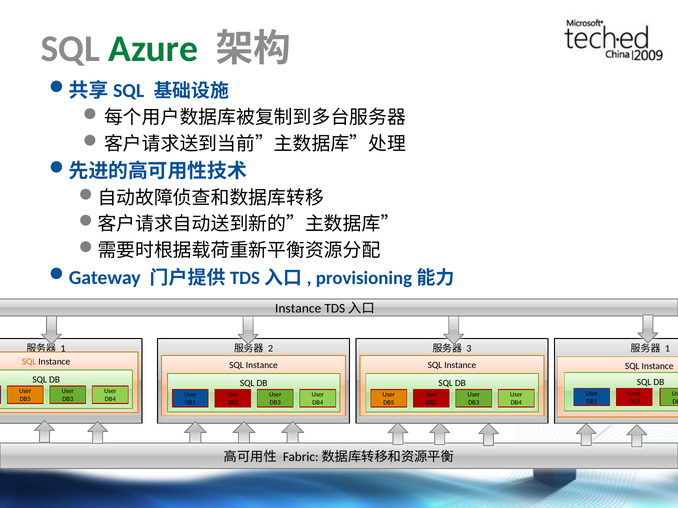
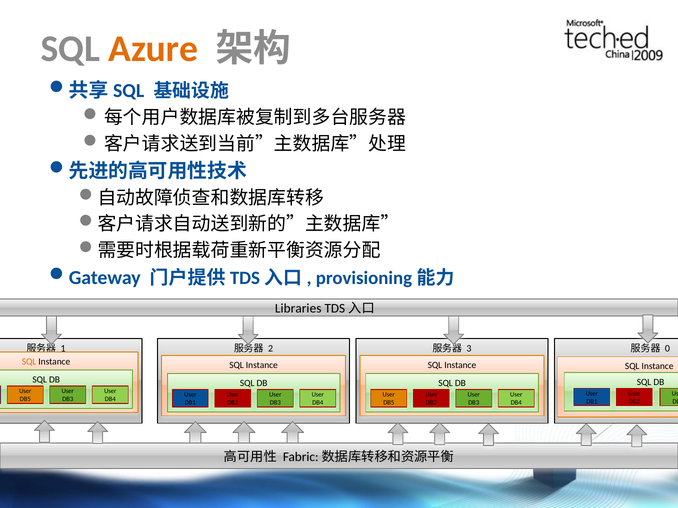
Azure colour: green -> orange
Instance at (298, 309): Instance -> Libraries
1 at (667, 349): 1 -> 0
